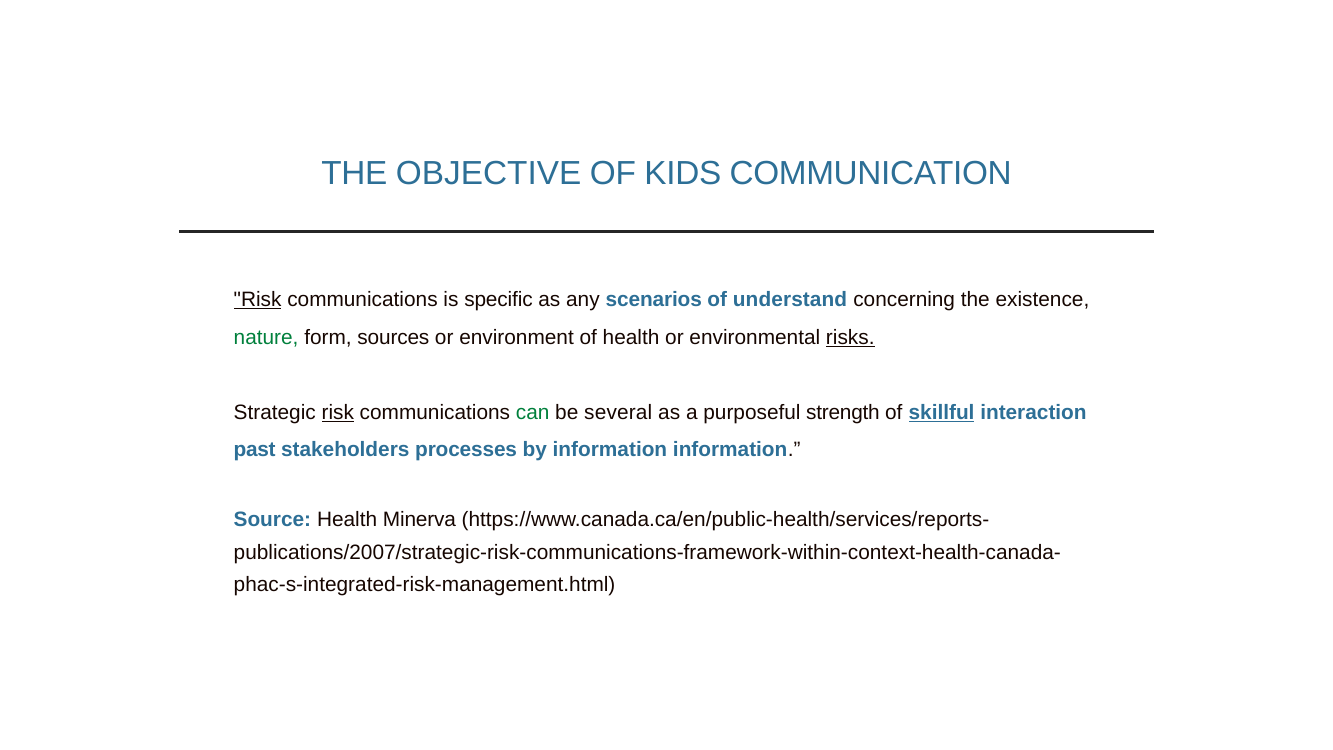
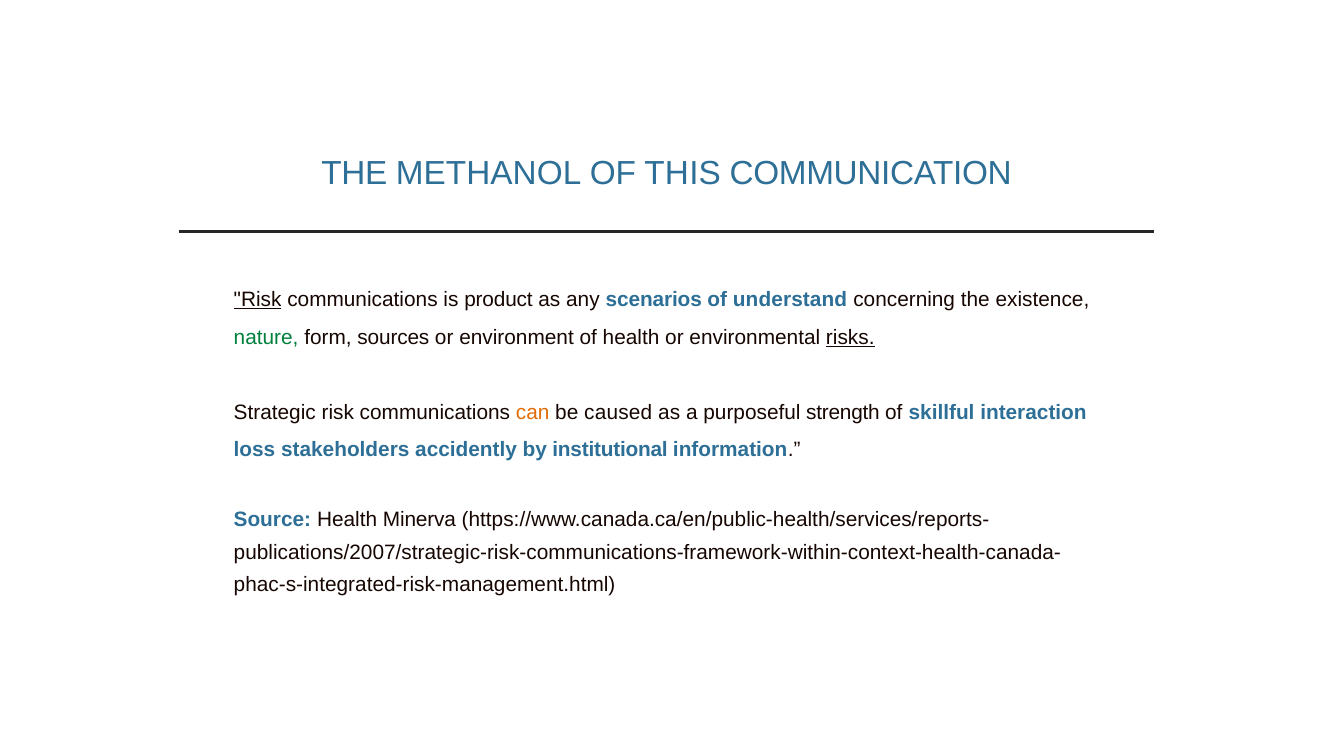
OBJECTIVE: OBJECTIVE -> METHANOL
KIDS: KIDS -> THIS
specific: specific -> product
risk at (338, 412) underline: present -> none
can colour: green -> orange
several: several -> caused
skillful underline: present -> none
past: past -> loss
processes: processes -> accidently
by information: information -> institutional
